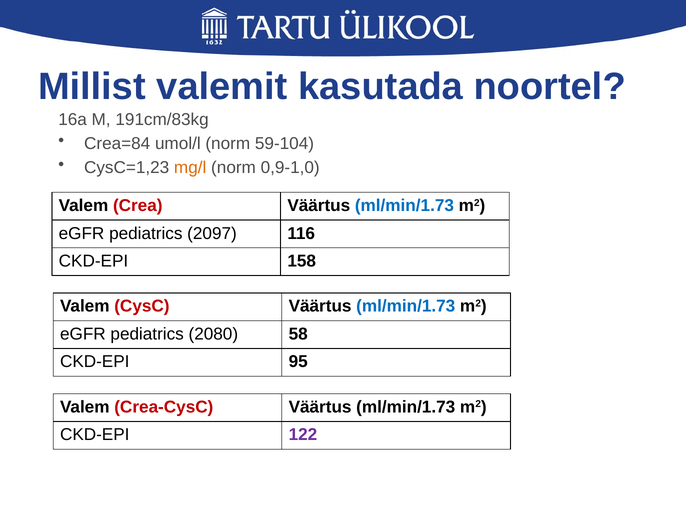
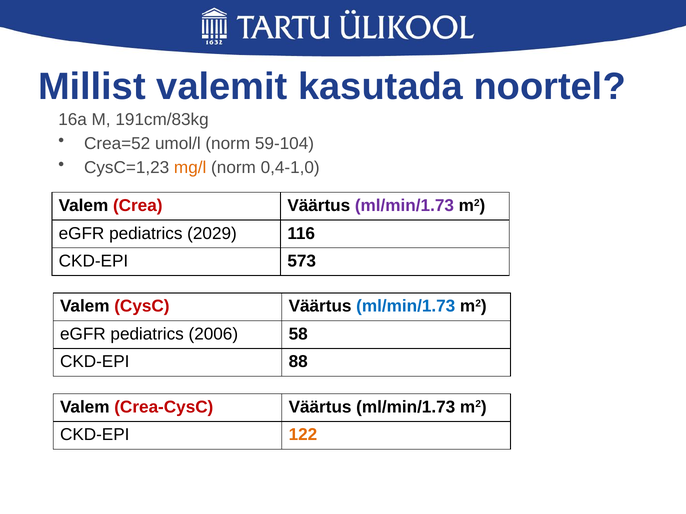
Crea=84: Crea=84 -> Crea=52
0,9-1,0: 0,9-1,0 -> 0,4-1,0
ml/min/1.73 at (404, 206) colour: blue -> purple
2097: 2097 -> 2029
158: 158 -> 573
2080: 2080 -> 2006
95: 95 -> 88
122 colour: purple -> orange
